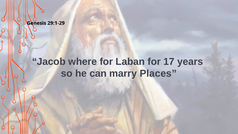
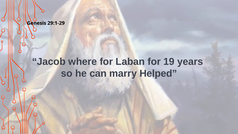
17: 17 -> 19
Places: Places -> Helped
